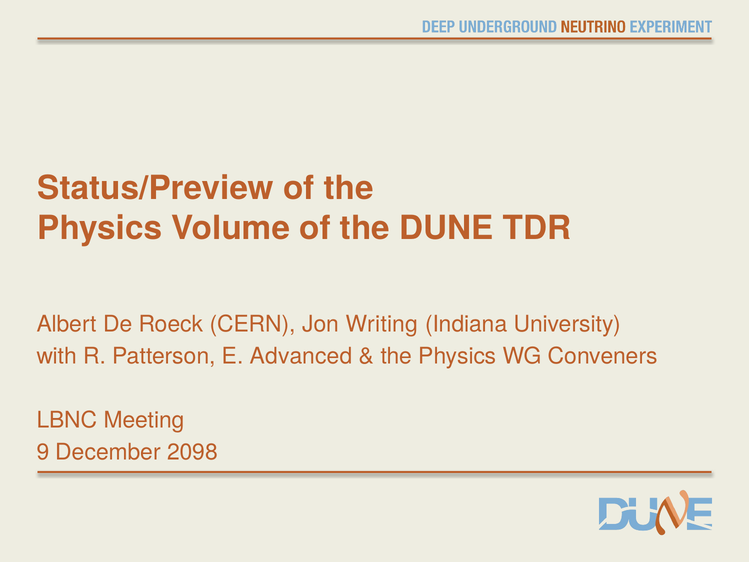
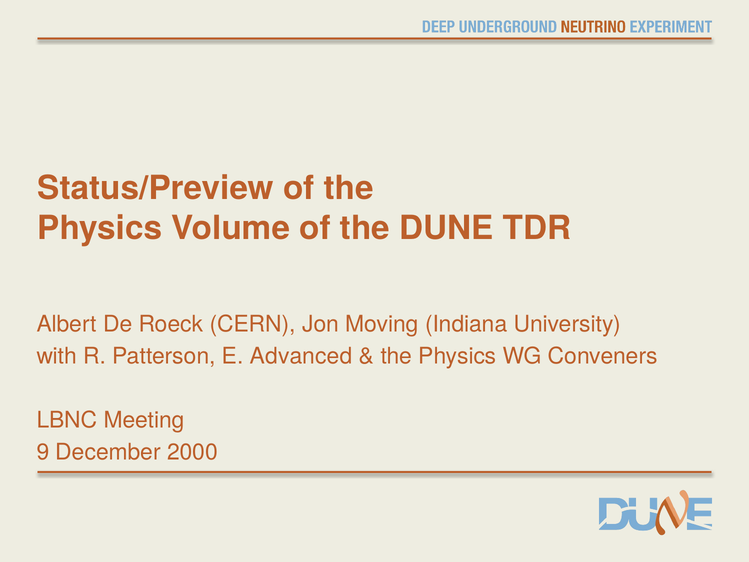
Writing: Writing -> Moving
2098: 2098 -> 2000
